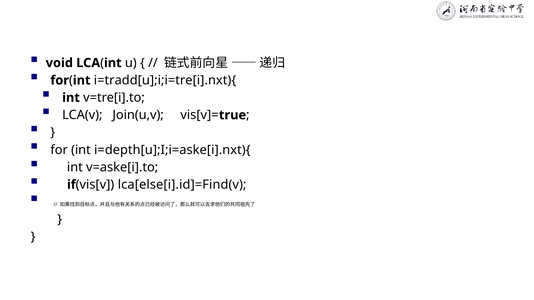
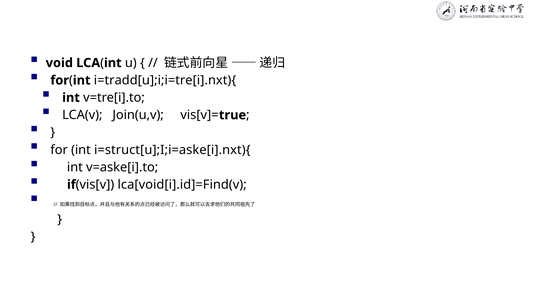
i=depth[u];I;i=aske[i].nxt){: i=depth[u];I;i=aske[i].nxt){ -> i=struct[u];I;i=aske[i].nxt){
lca[else[i].id]=Find(v: lca[else[i].id]=Find(v -> lca[void[i].id]=Find(v
